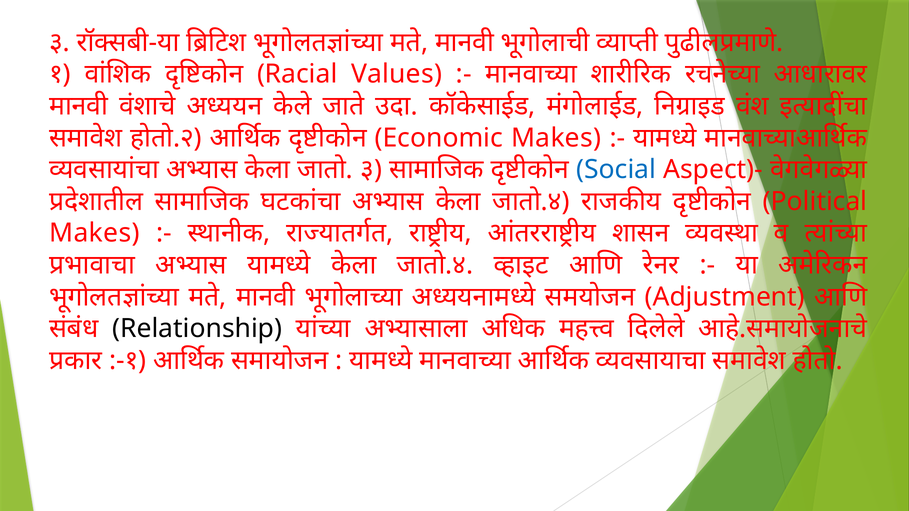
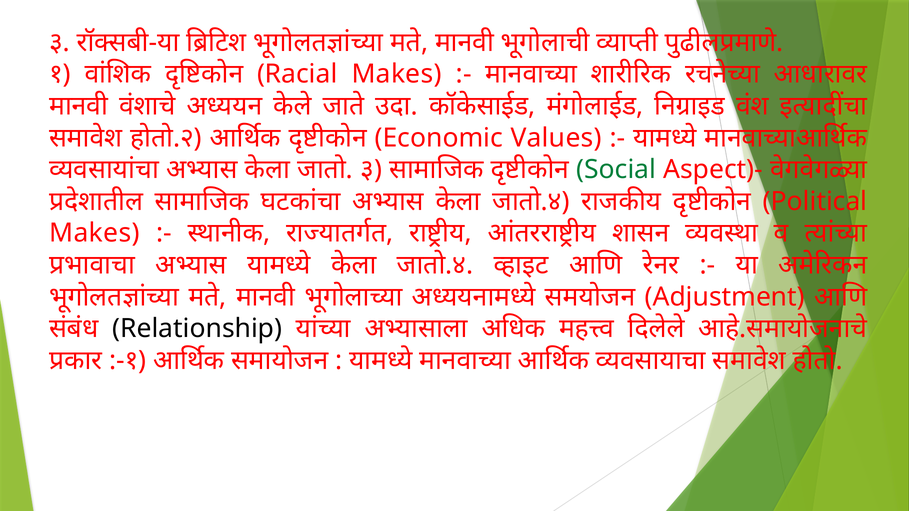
Racial Values: Values -> Makes
Economic Makes: Makes -> Values
Social colour: blue -> green
